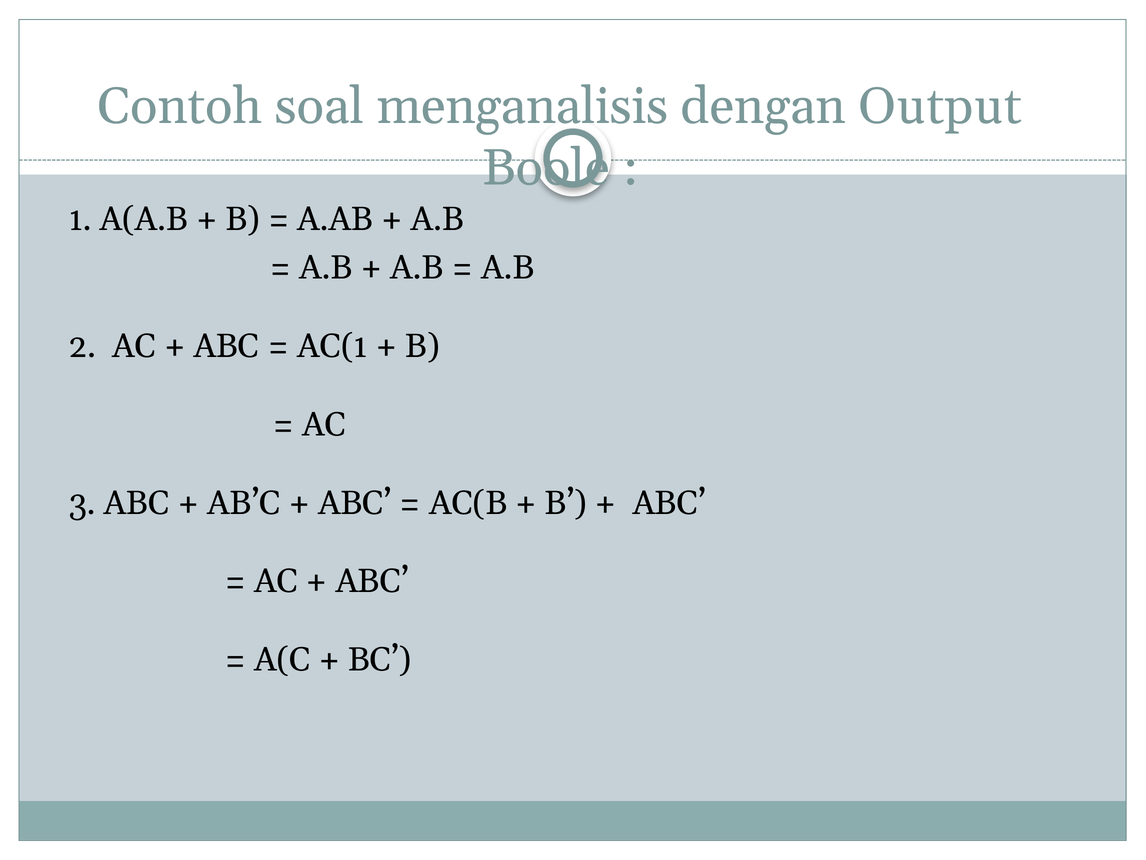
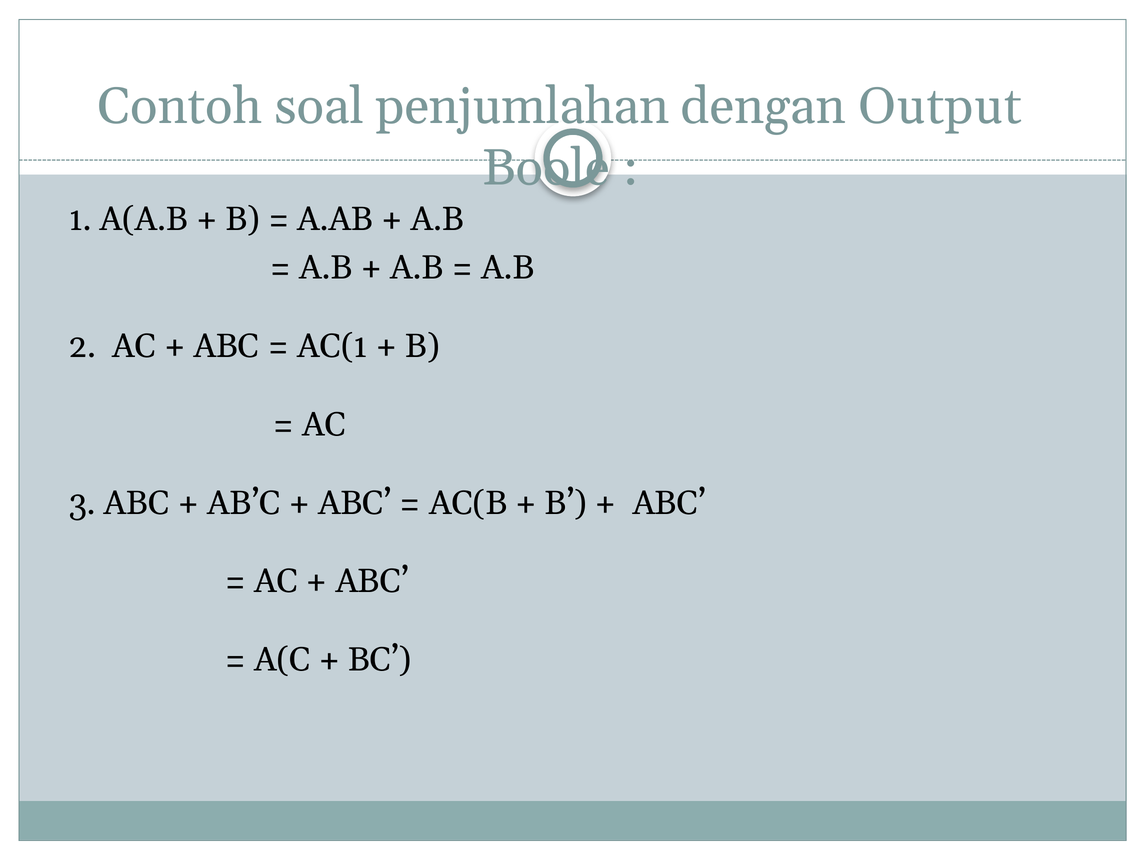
menganalisis: menganalisis -> penjumlahan
